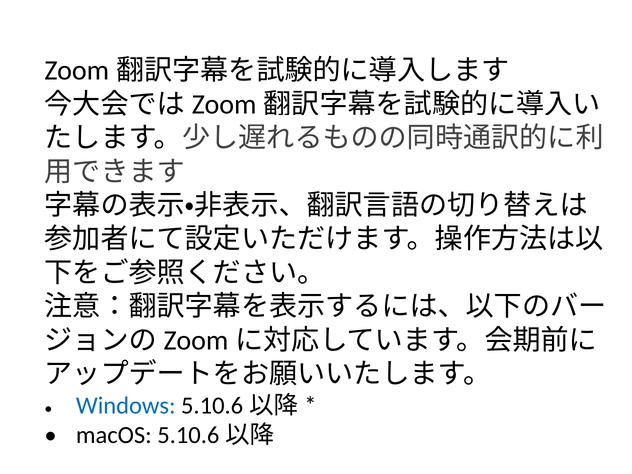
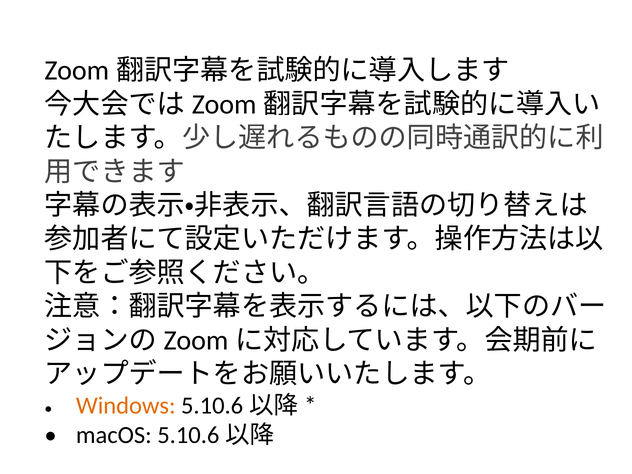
Windows colour: blue -> orange
